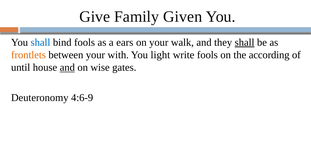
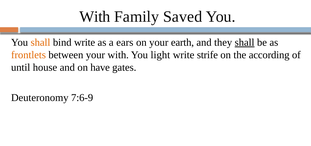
Give at (95, 17): Give -> With
Given: Given -> Saved
shall at (40, 42) colour: blue -> orange
bind fools: fools -> write
walk: walk -> earth
write fools: fools -> strife
and at (67, 67) underline: present -> none
wise: wise -> have
4:6-9: 4:6-9 -> 7:6-9
